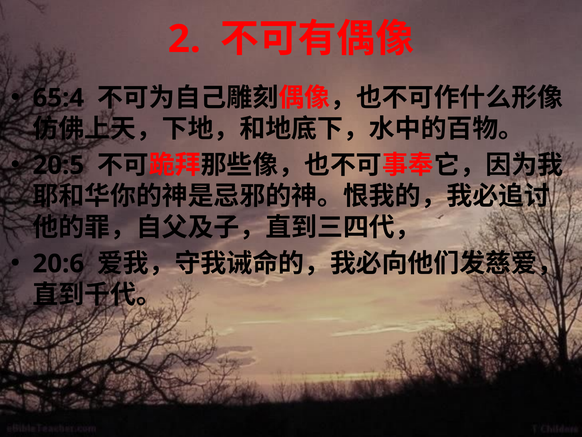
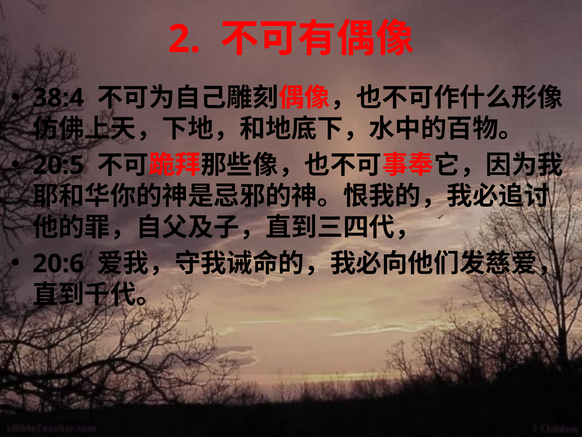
65:4: 65:4 -> 38:4
